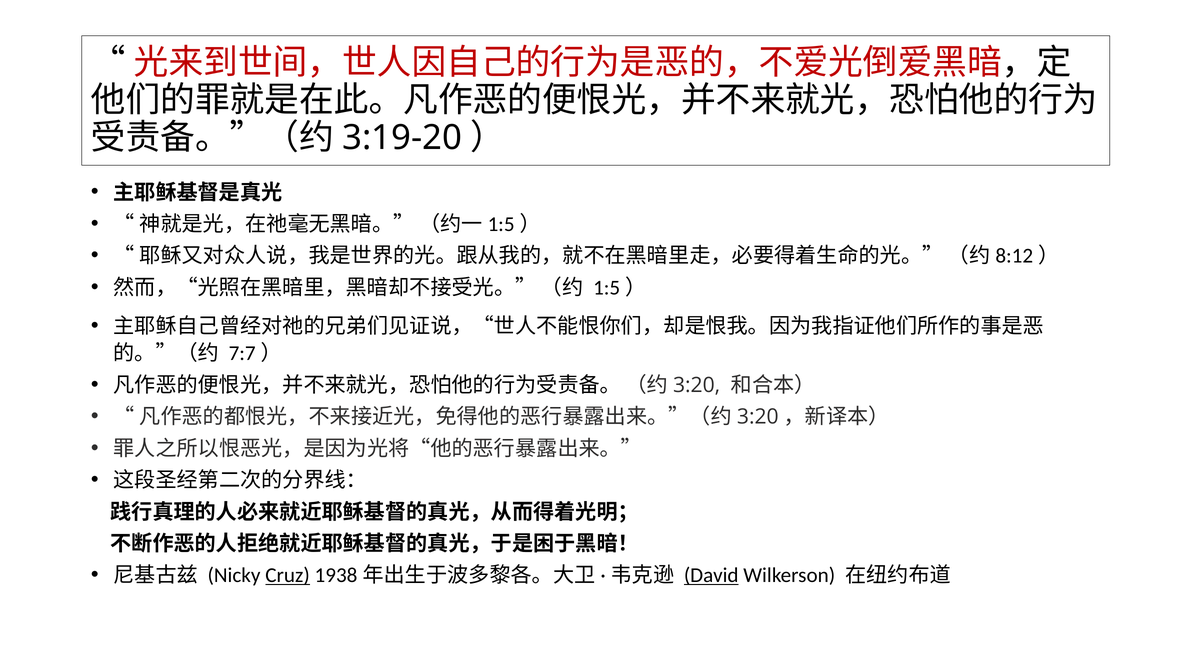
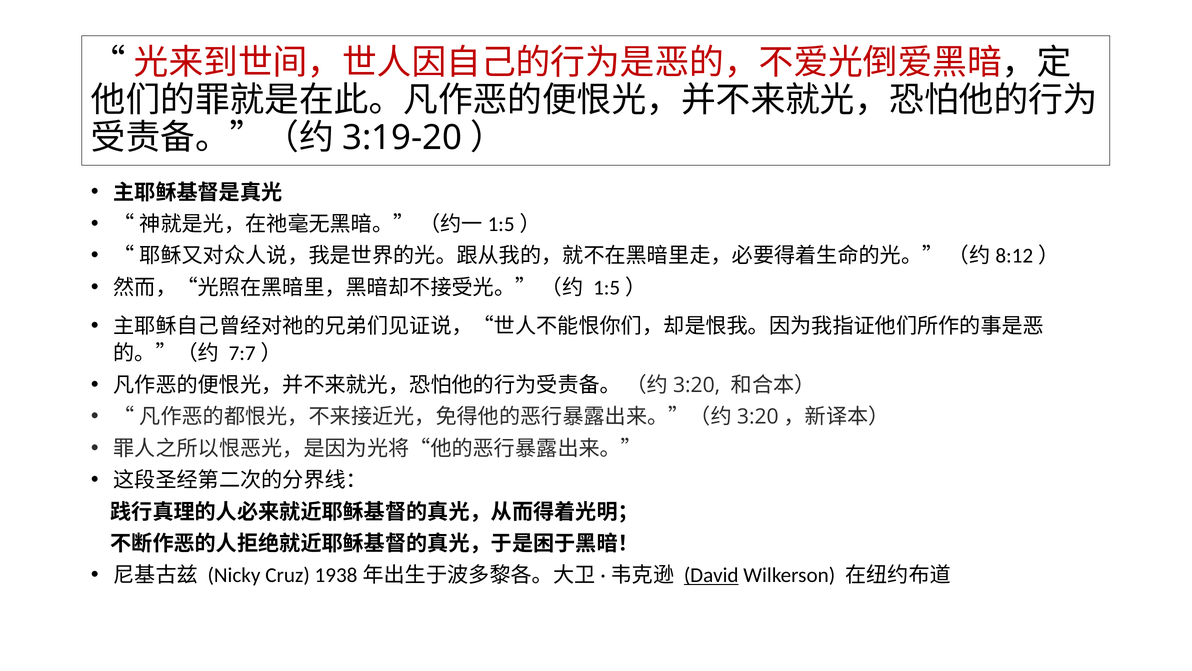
Cruz underline: present -> none
